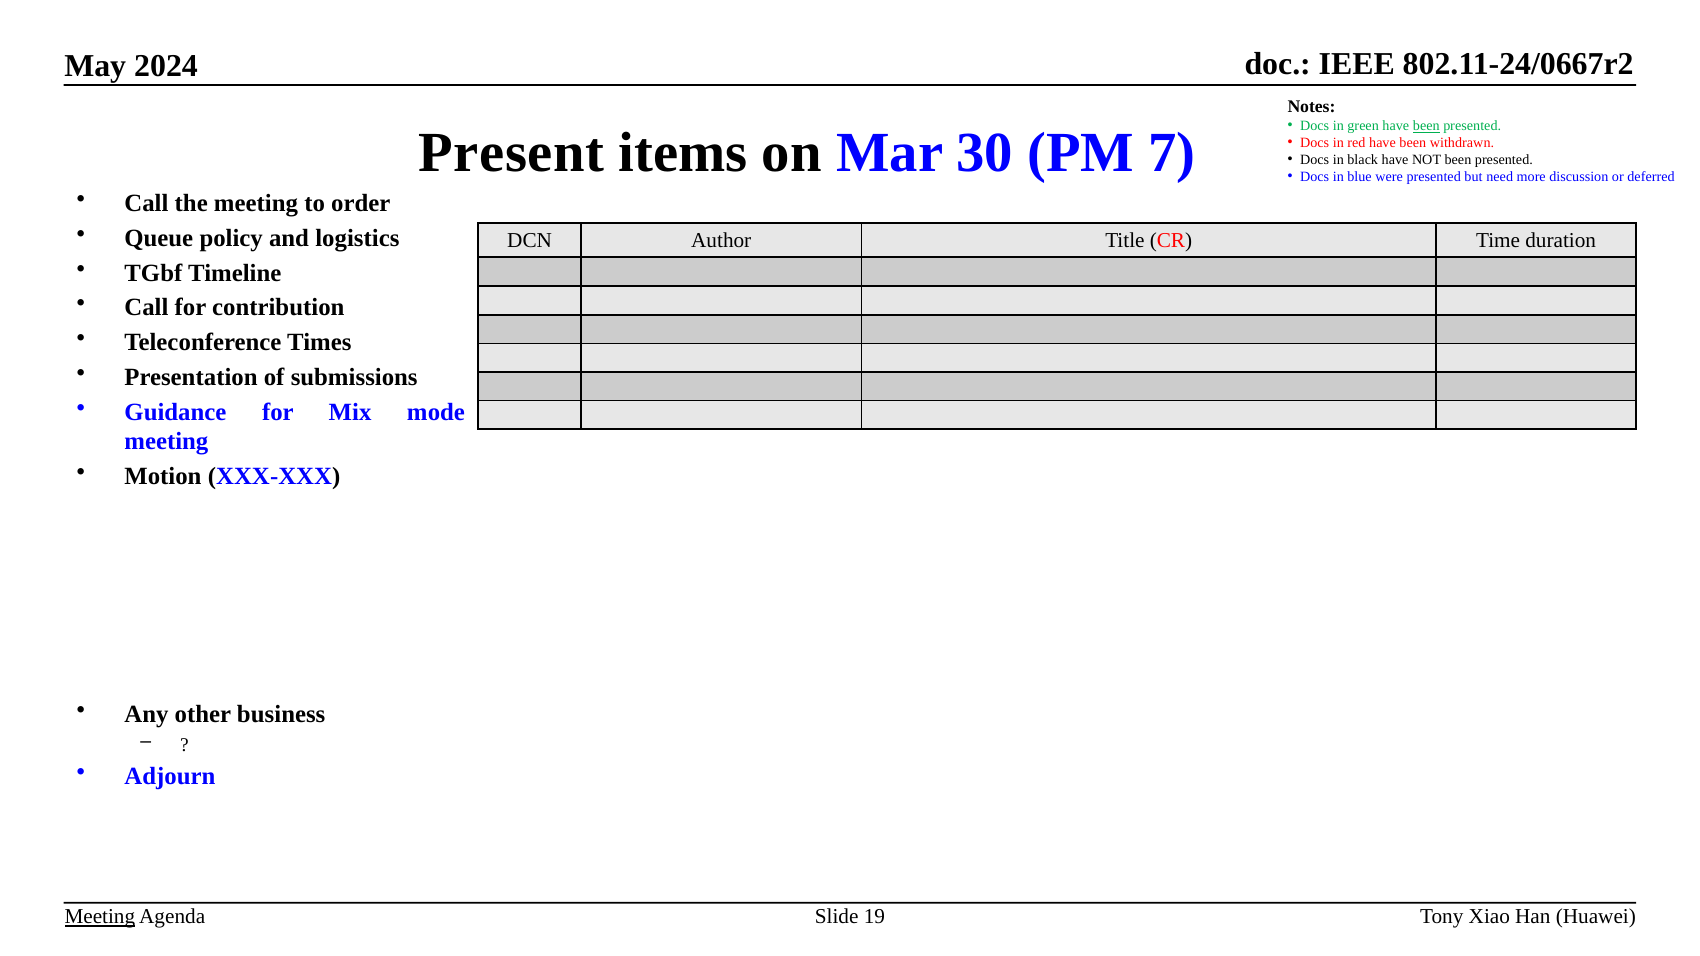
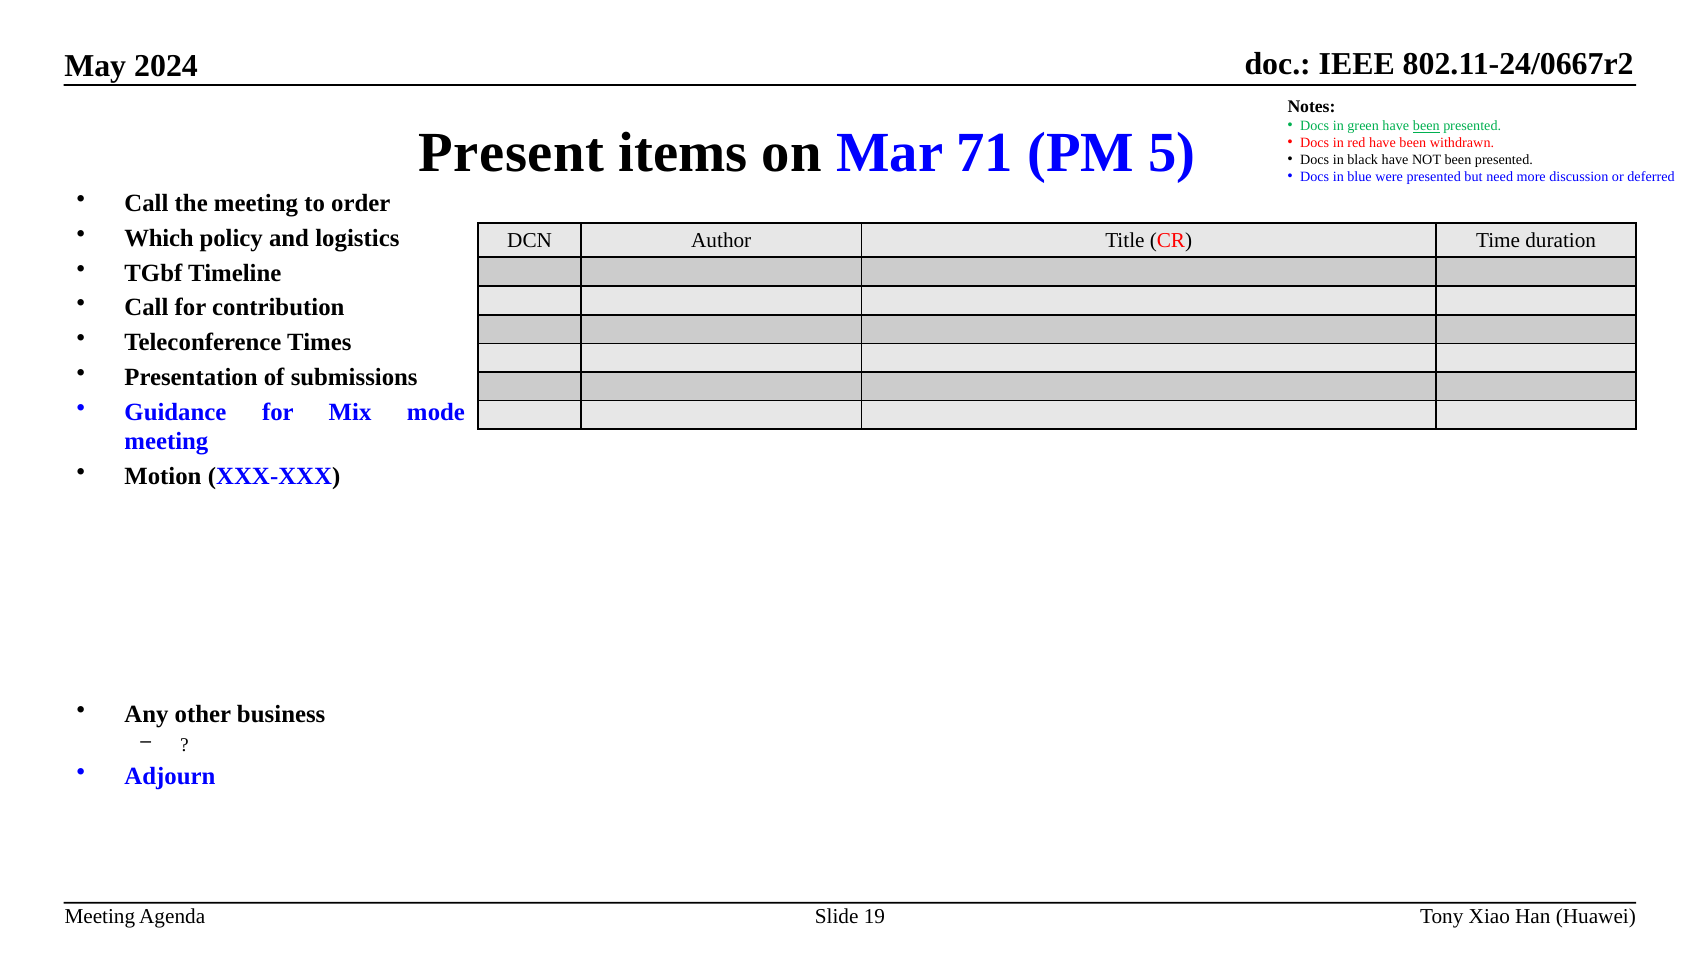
30: 30 -> 71
7: 7 -> 5
Queue: Queue -> Which
Meeting at (100, 917) underline: present -> none
